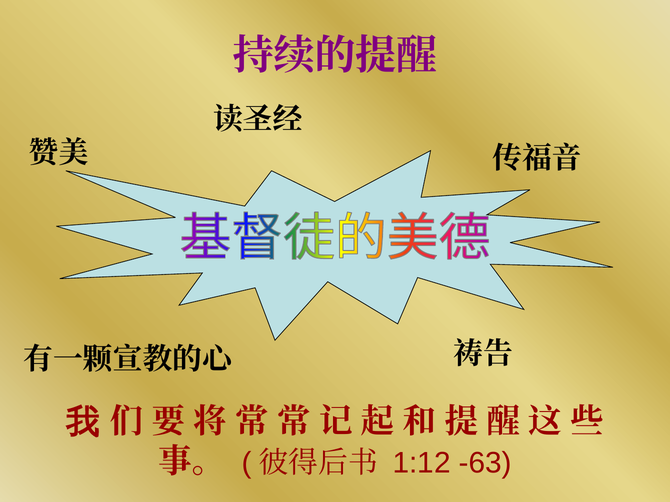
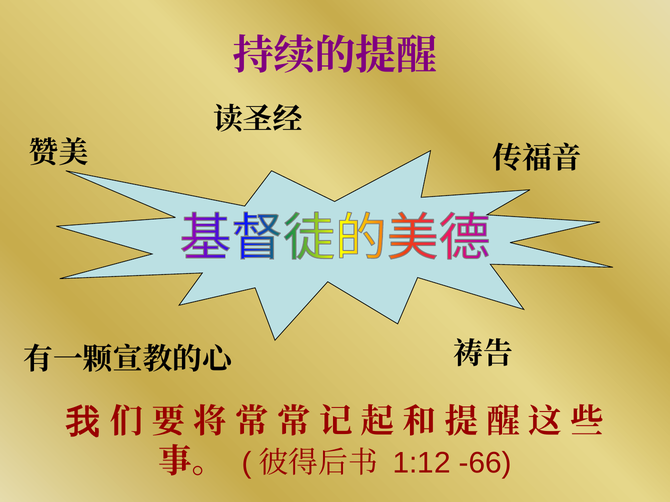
-63: -63 -> -66
